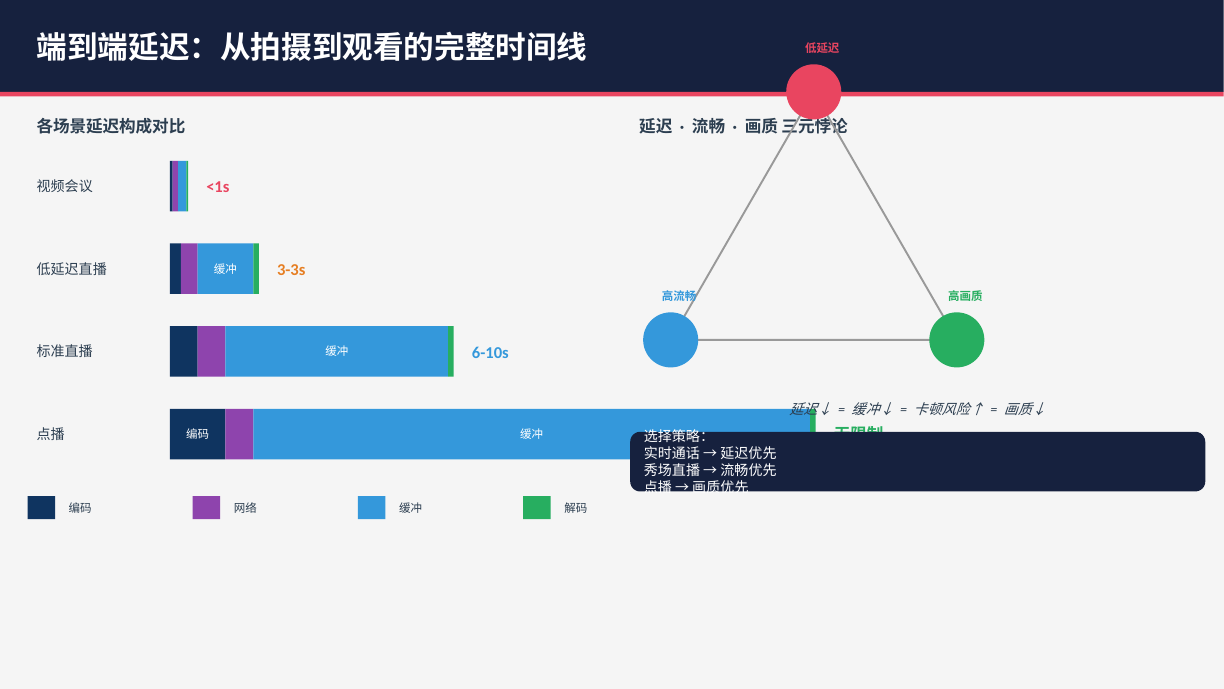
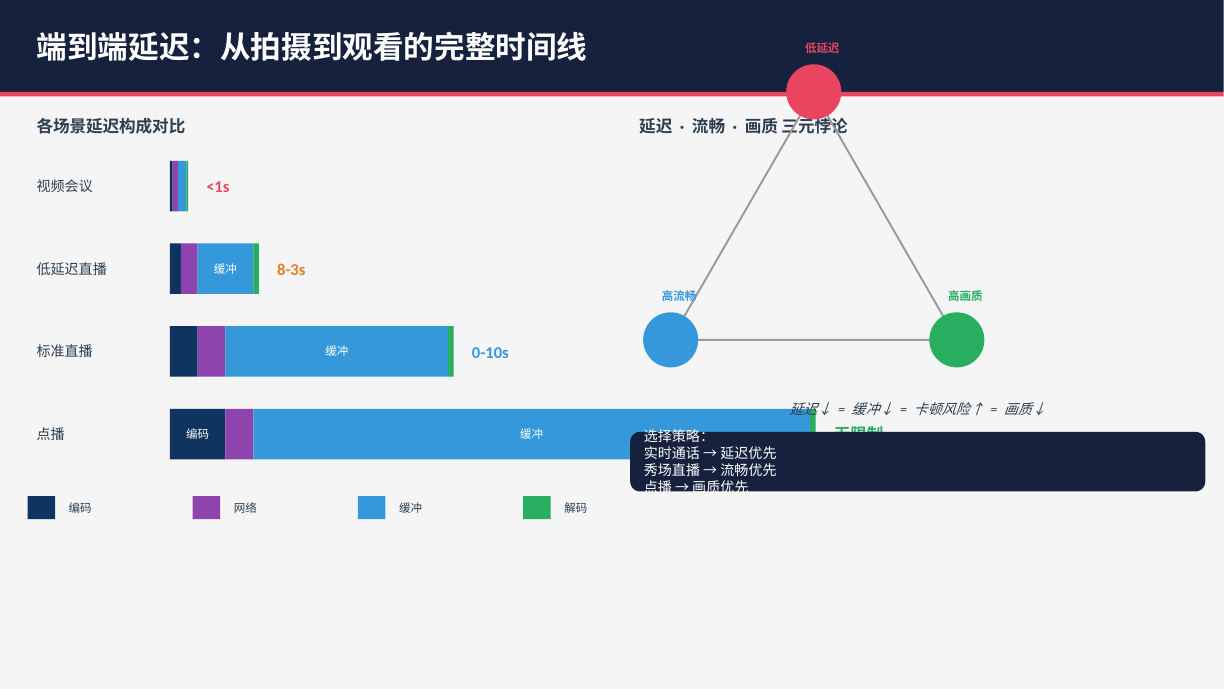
3-3s: 3-3s -> 8-3s
6-10s: 6-10s -> 0-10s
